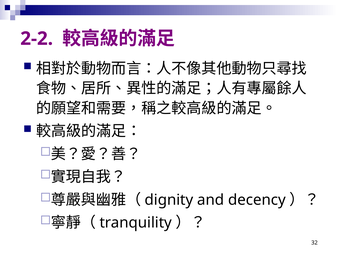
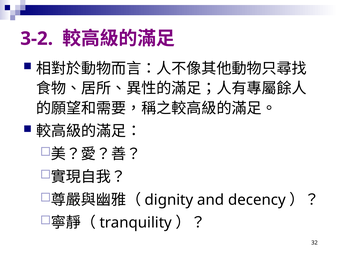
2-2: 2-2 -> 3-2
